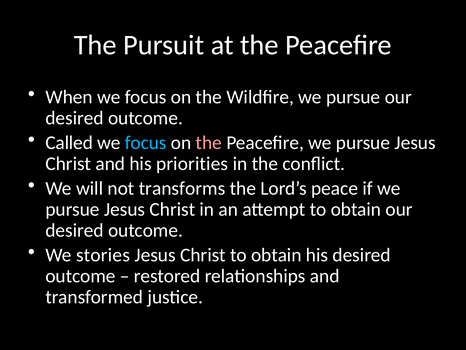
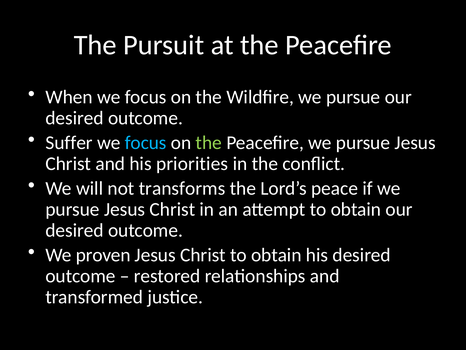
Called: Called -> Suffer
the at (209, 143) colour: pink -> light green
stories: stories -> proven
